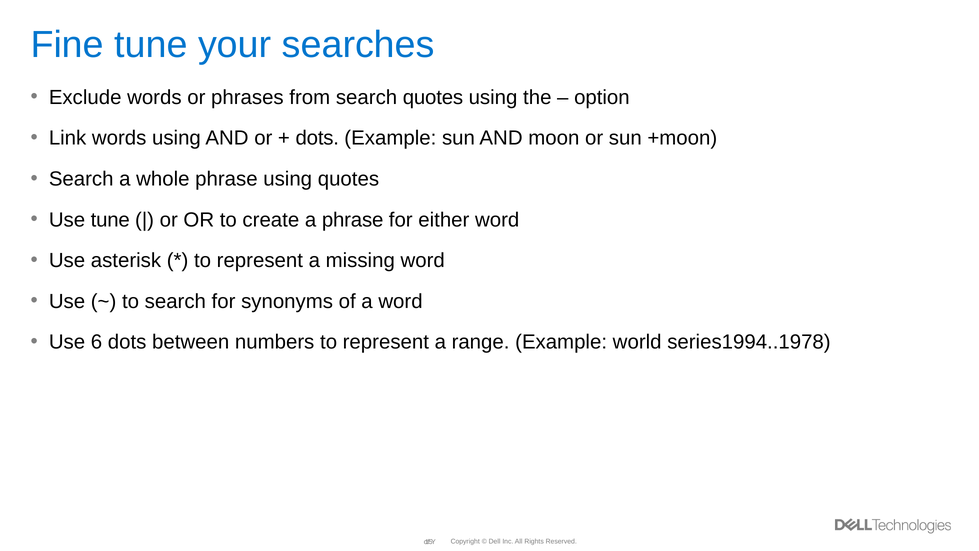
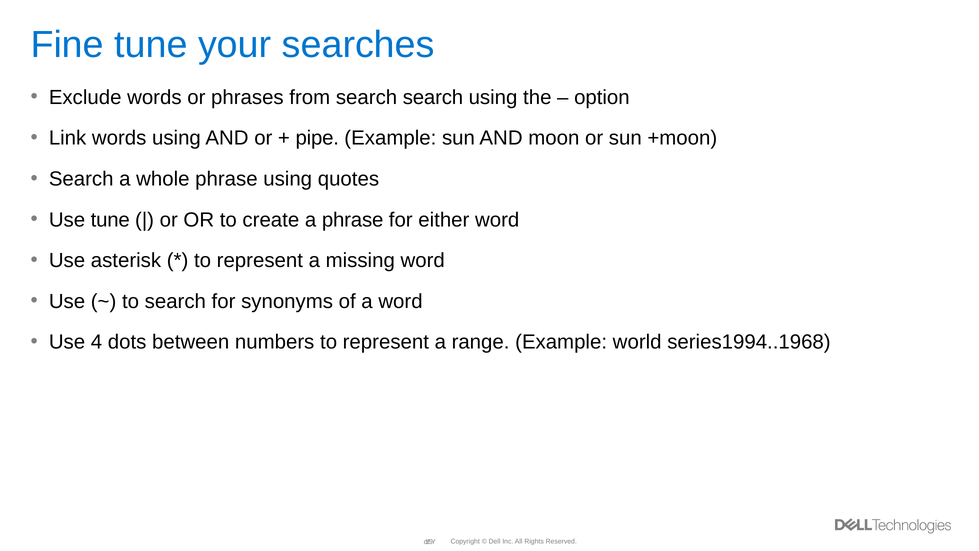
search quotes: quotes -> search
dots at (317, 138): dots -> pipe
6: 6 -> 4
series1994..1978: series1994..1978 -> series1994..1968
